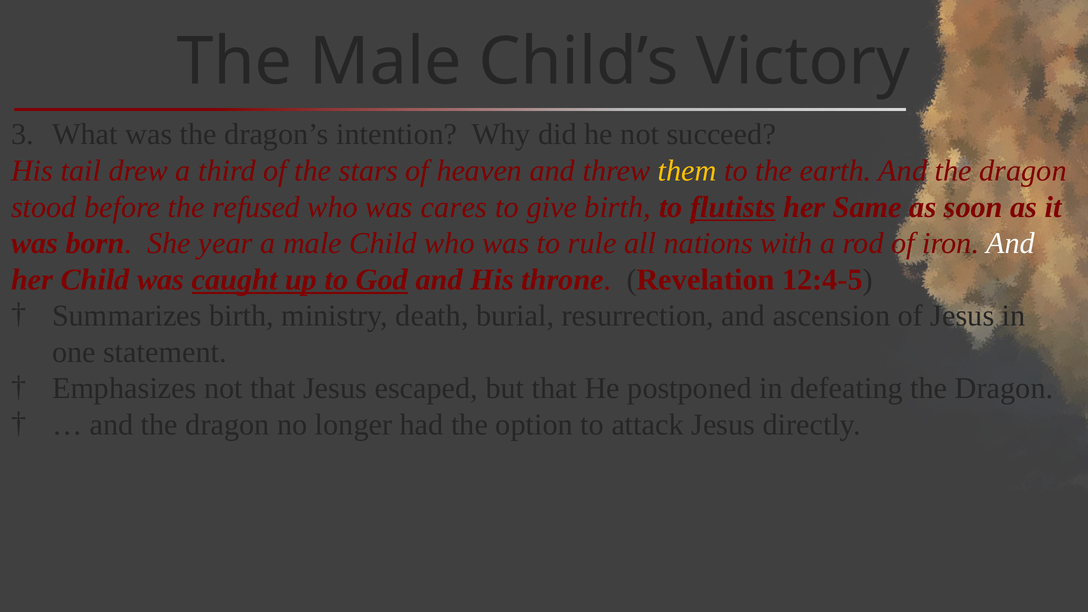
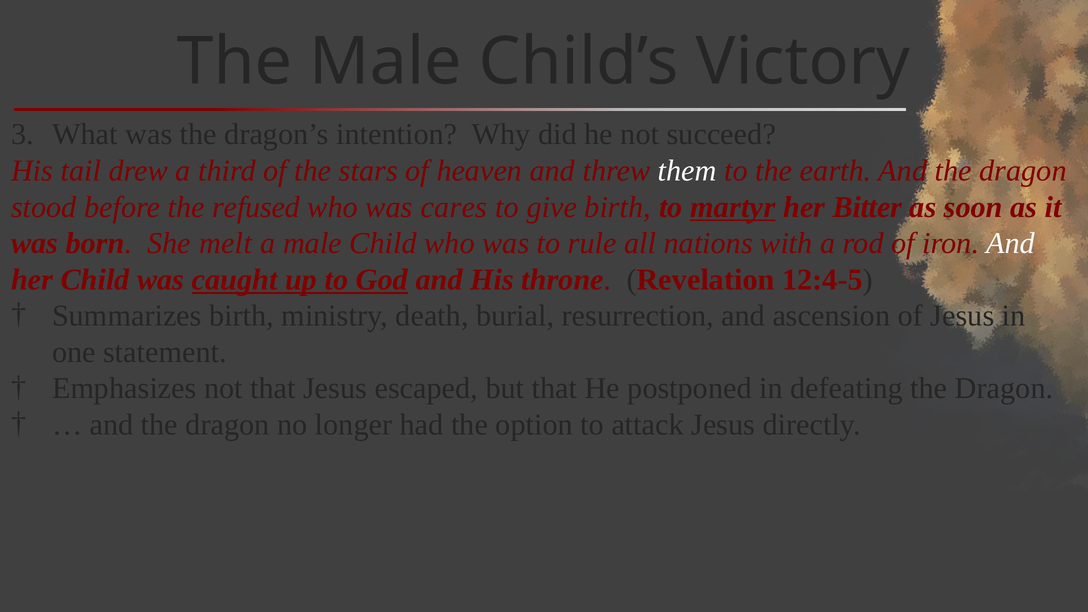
them colour: yellow -> white
flutists: flutists -> martyr
Same: Same -> Bitter
year: year -> melt
